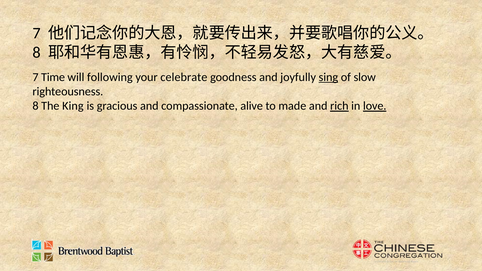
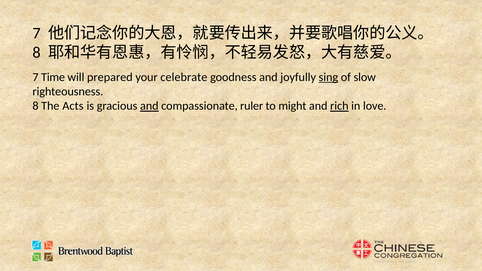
following: following -> prepared
King: King -> Acts
and at (149, 106) underline: none -> present
alive: alive -> ruler
made: made -> might
love underline: present -> none
